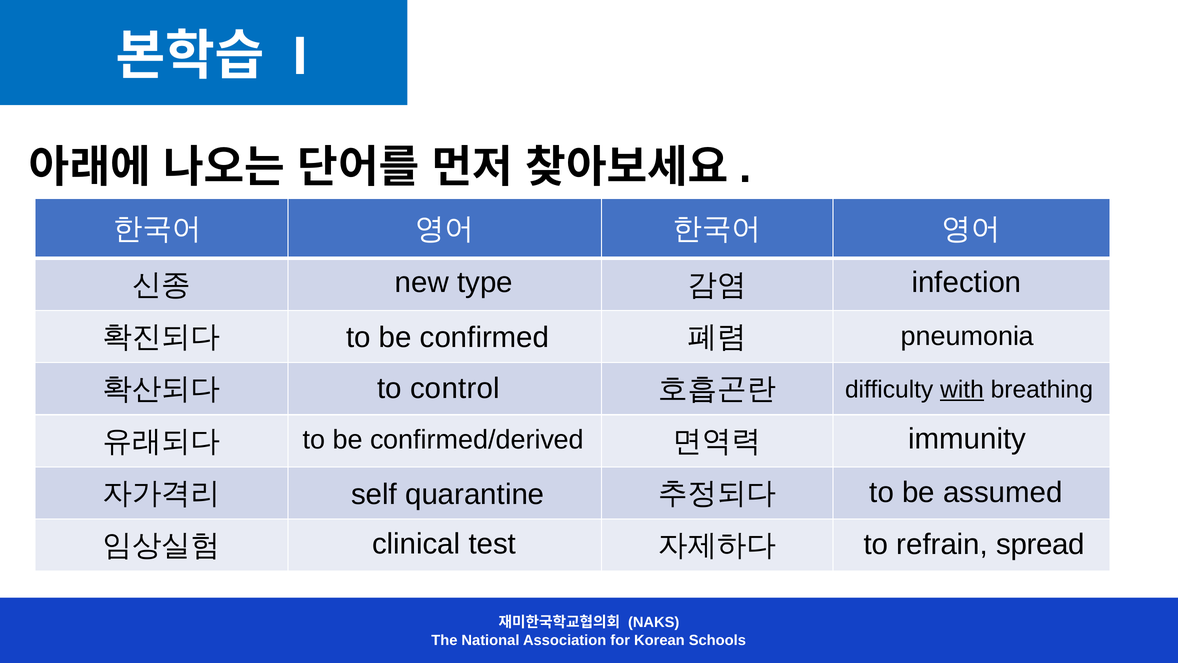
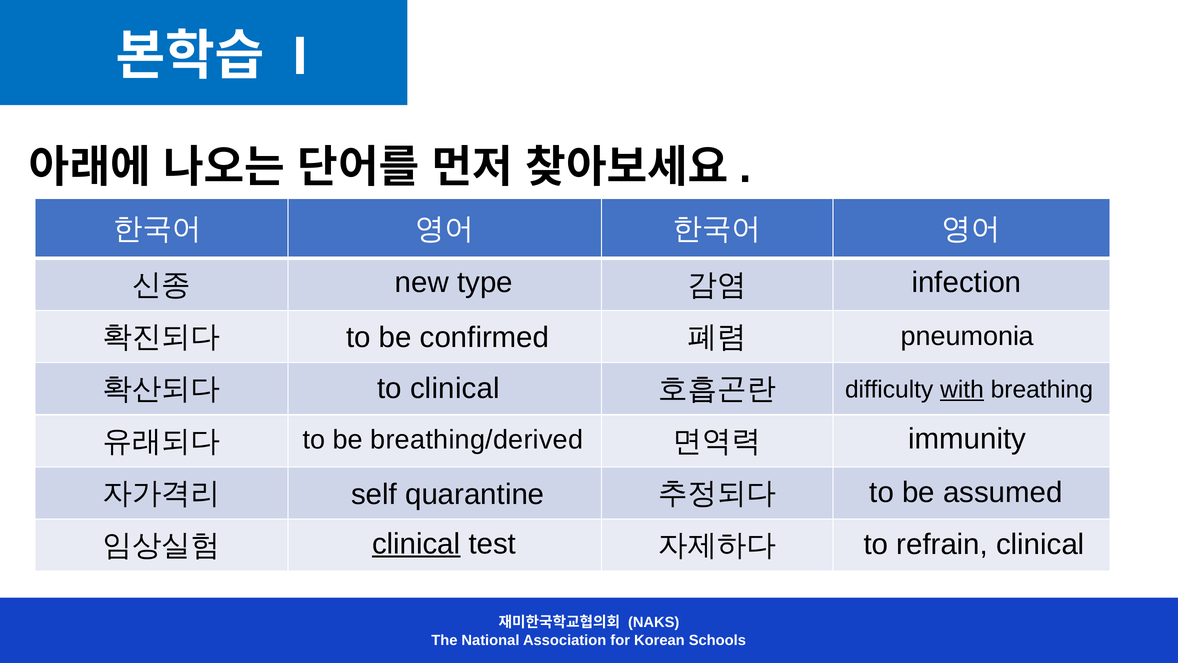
to control: control -> clinical
confirmed/derived: confirmed/derived -> breathing/derived
clinical at (416, 543) underline: none -> present
refrain spread: spread -> clinical
